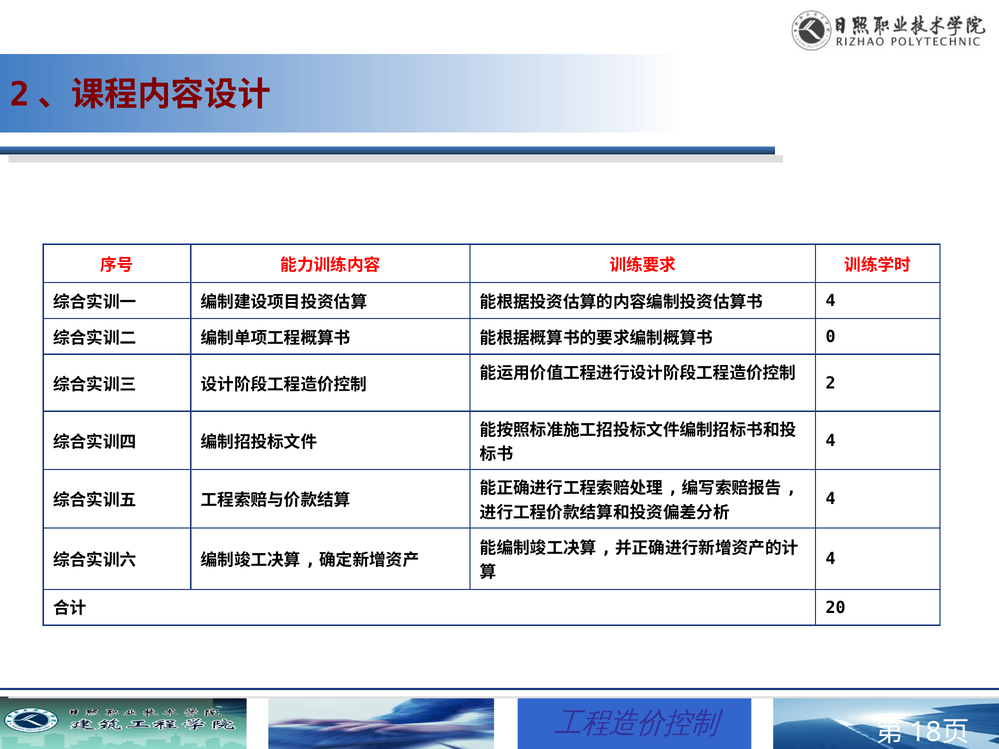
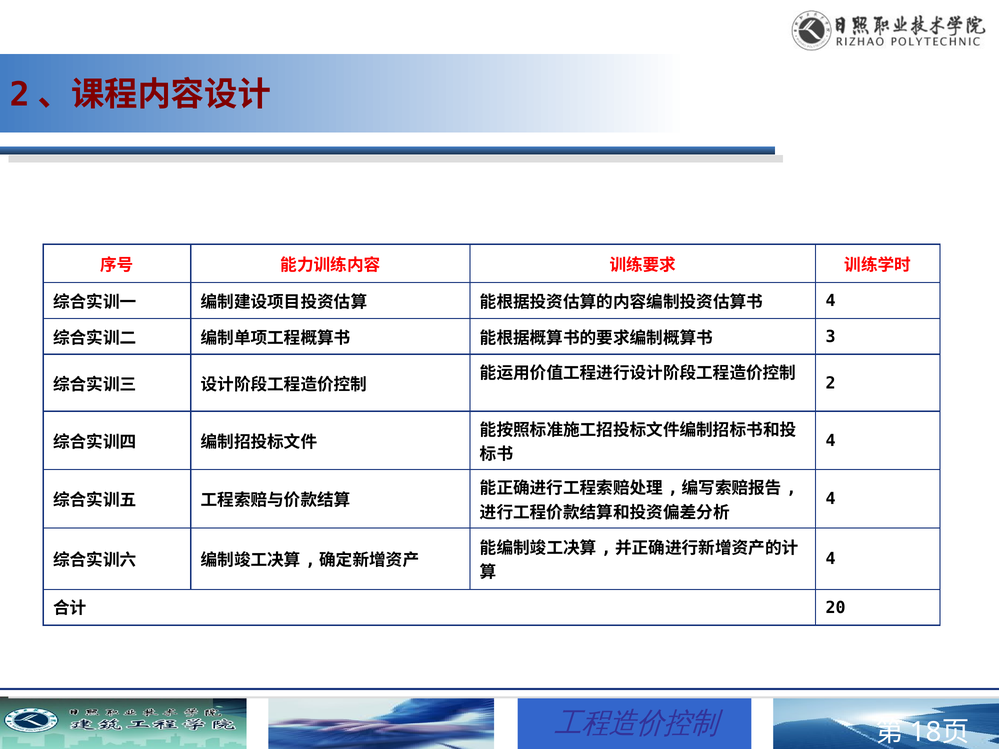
0: 0 -> 3
